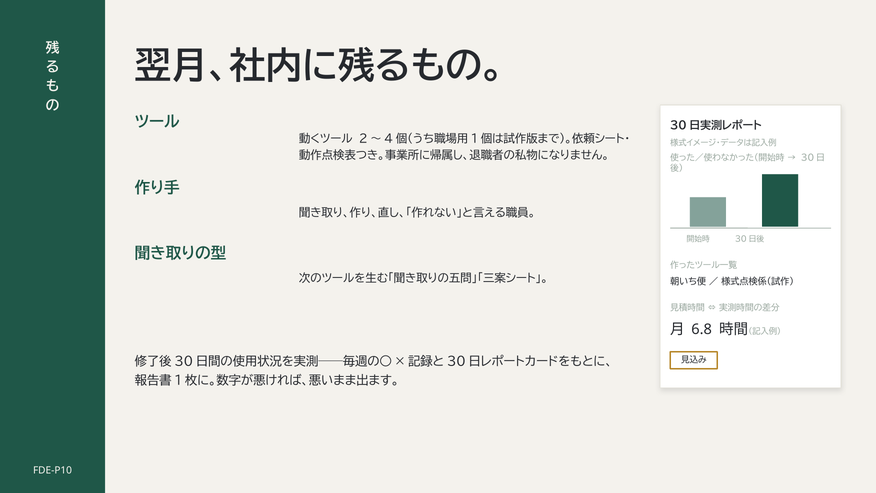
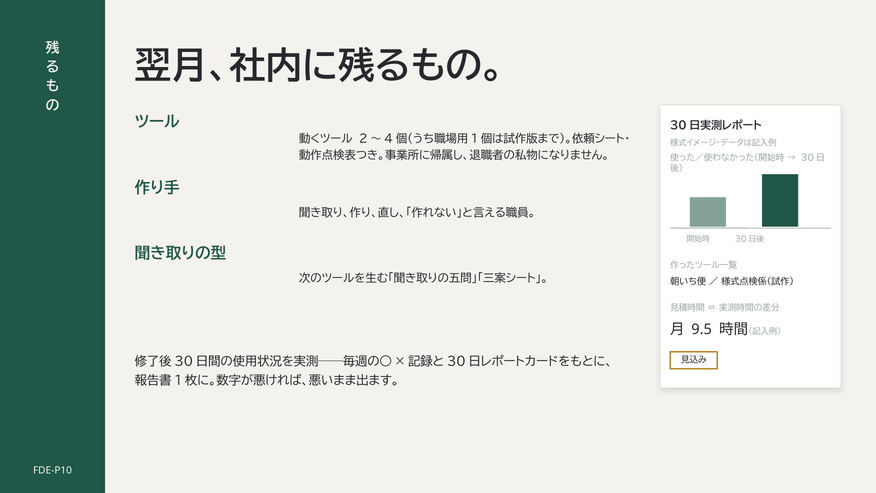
6.8: 6.8 -> 9.5
